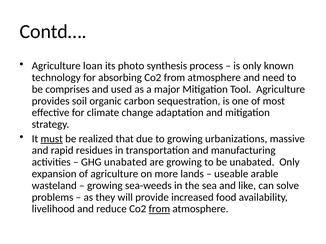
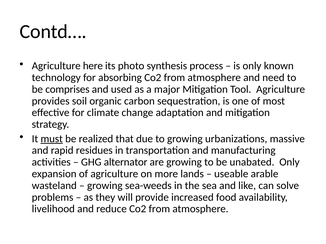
loan: loan -> here
GHG unabated: unabated -> alternator
from at (159, 209) underline: present -> none
